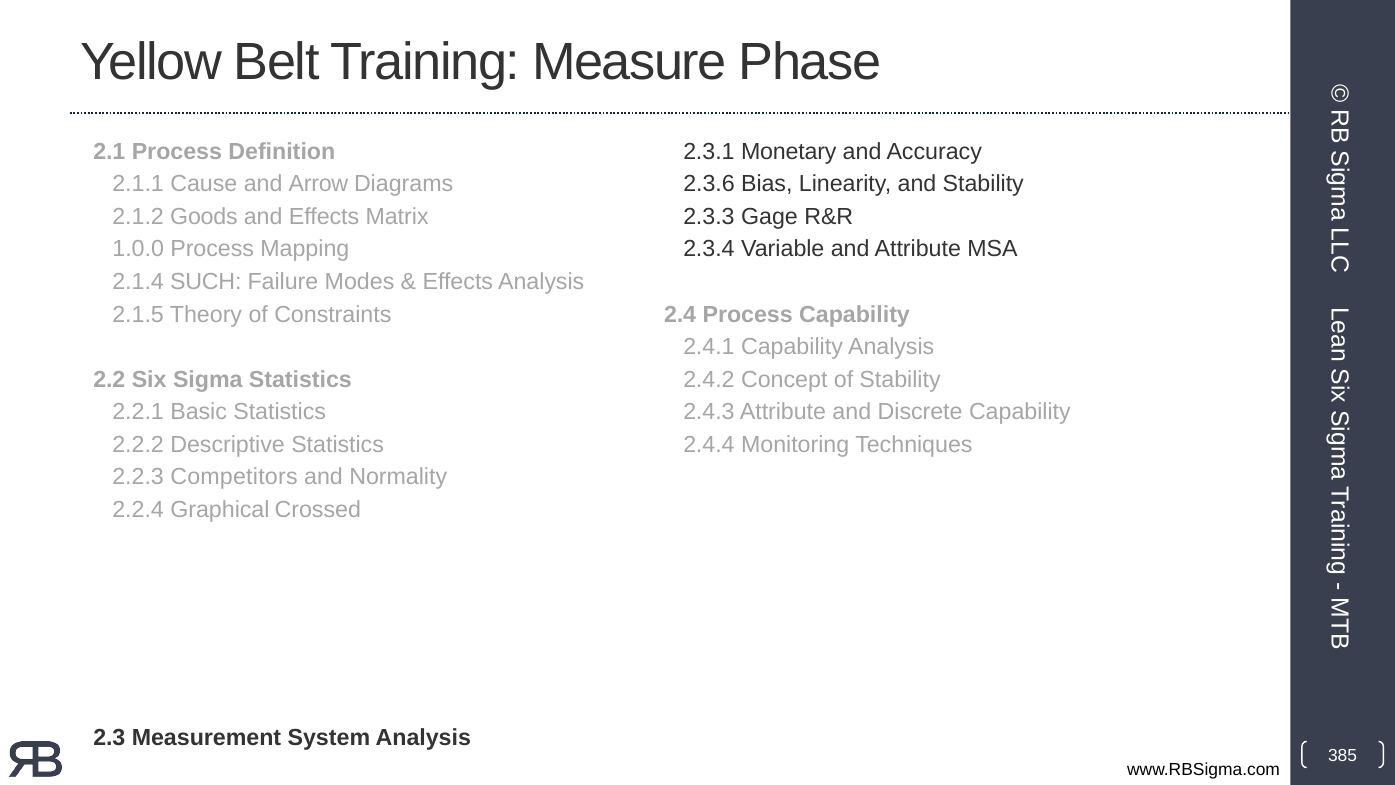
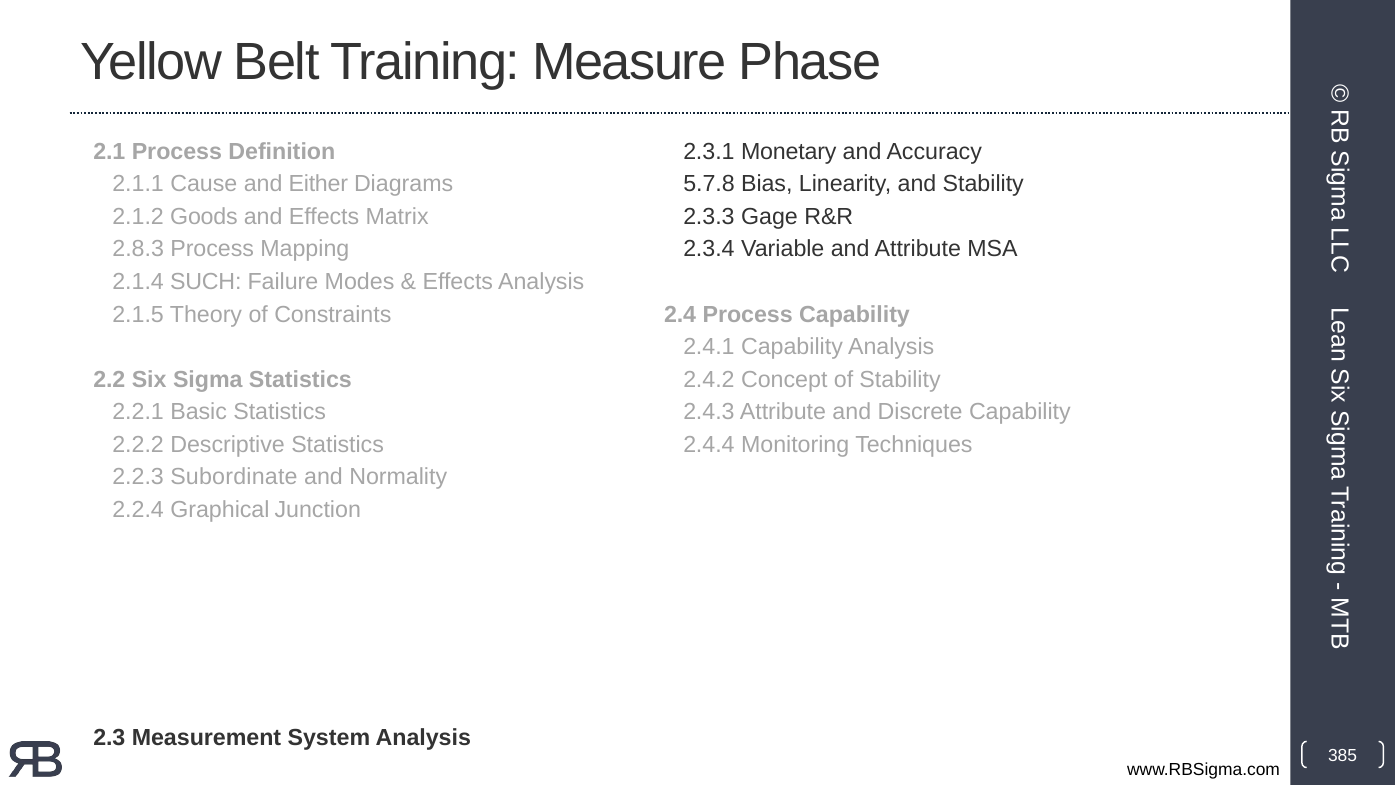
Arrow: Arrow -> Either
2.3.6: 2.3.6 -> 5.7.8
1.0.0: 1.0.0 -> 2.8.3
Competitors: Competitors -> Subordinate
Crossed: Crossed -> Junction
